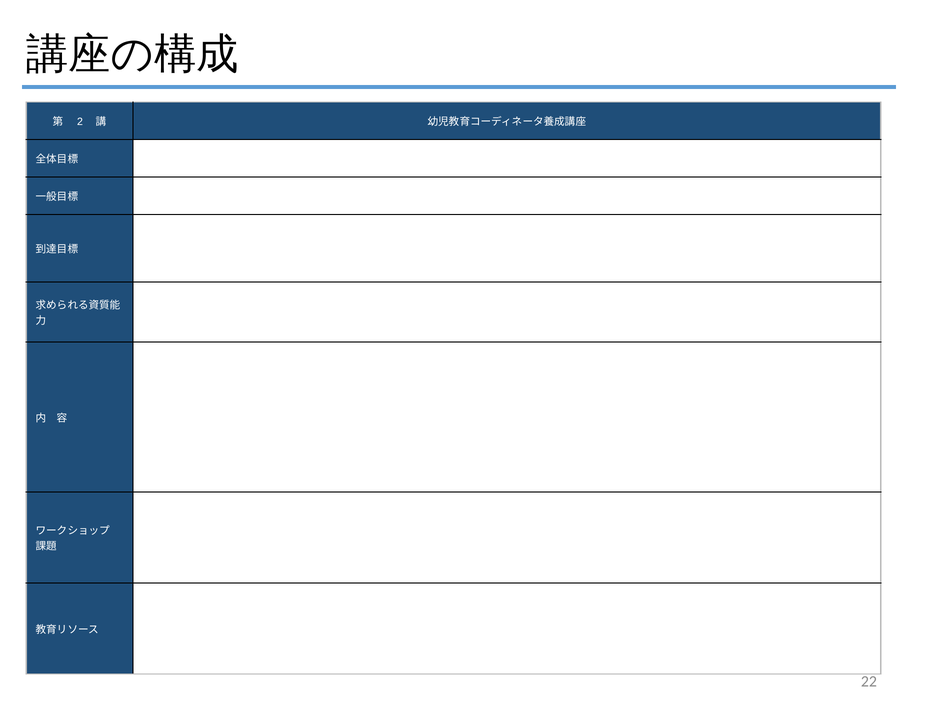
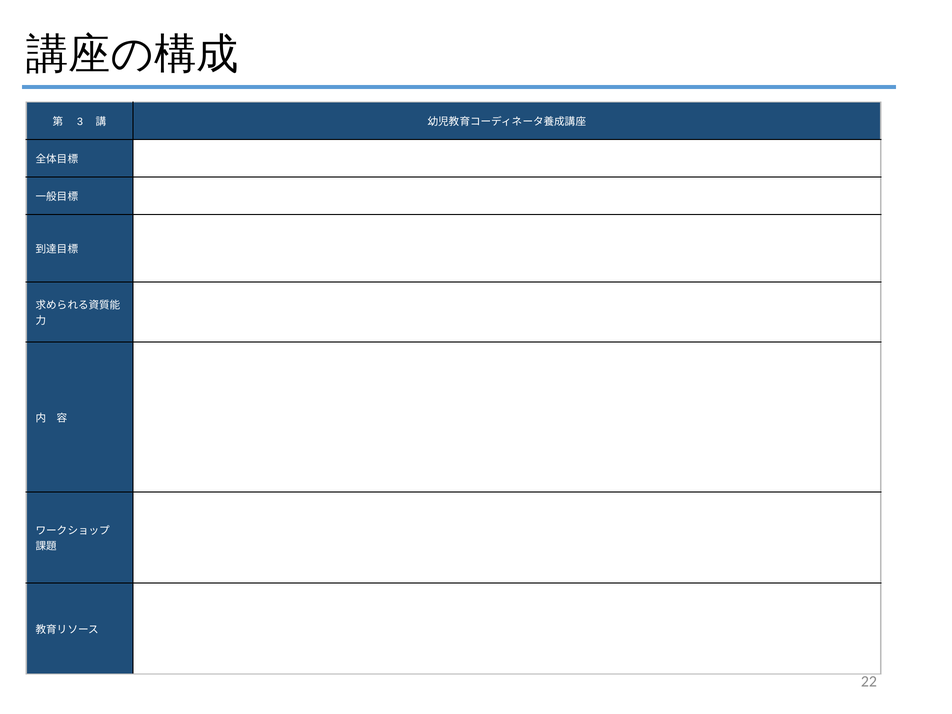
2: 2 -> 3
